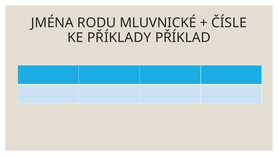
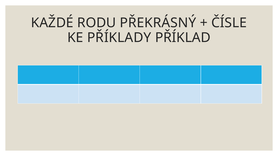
JMÉNA: JMÉNA -> KAŽDÉ
MLUVNICKÉ: MLUVNICKÉ -> PŘEKRÁSNÝ
